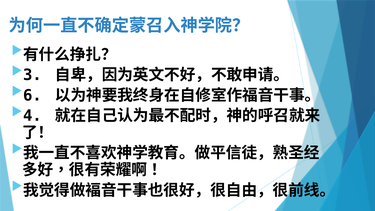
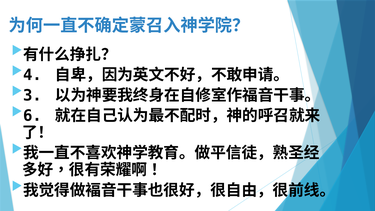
3: 3 -> 4
6: 6 -> 3
4: 4 -> 6
